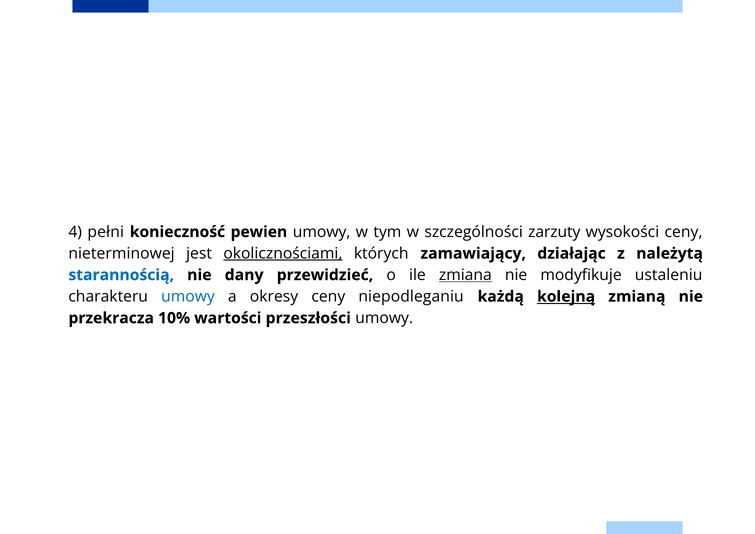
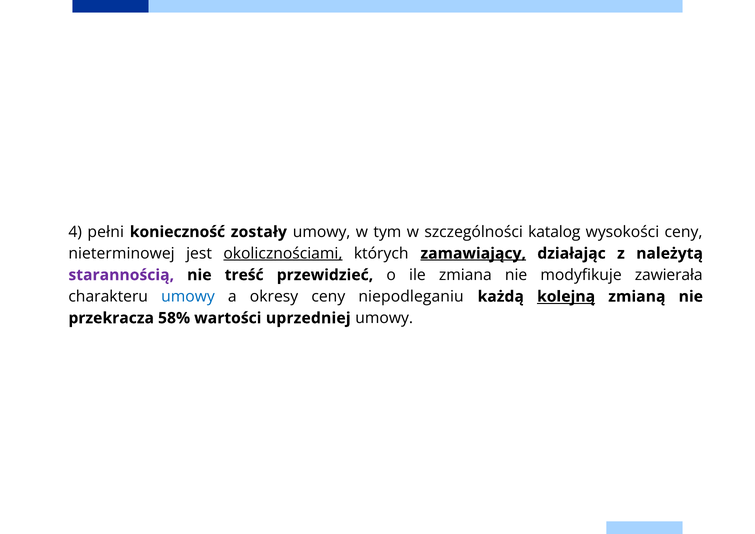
pewien: pewien -> zostały
zarzuty: zarzuty -> katalog
zamawiający underline: none -> present
starannością colour: blue -> purple
dany: dany -> treść
zmiana underline: present -> none
ustaleniu: ustaleniu -> zawierała
10%: 10% -> 58%
przeszłości: przeszłości -> uprzedniej
